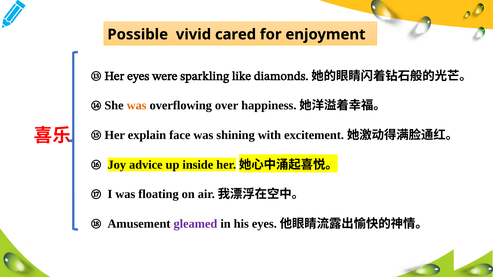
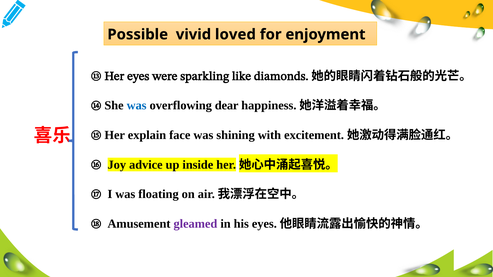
cared: cared -> loved
was at (137, 106) colour: orange -> blue
over: over -> dear
